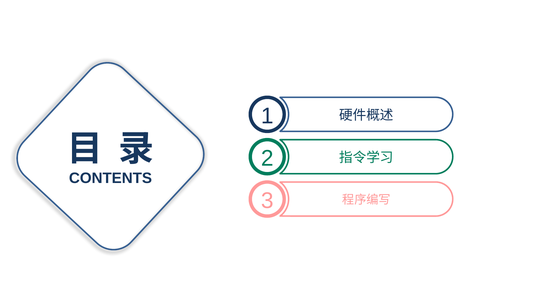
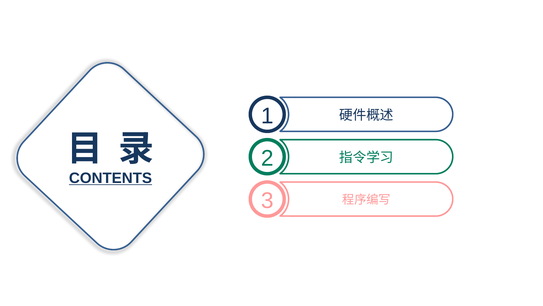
CONTENTS underline: none -> present
